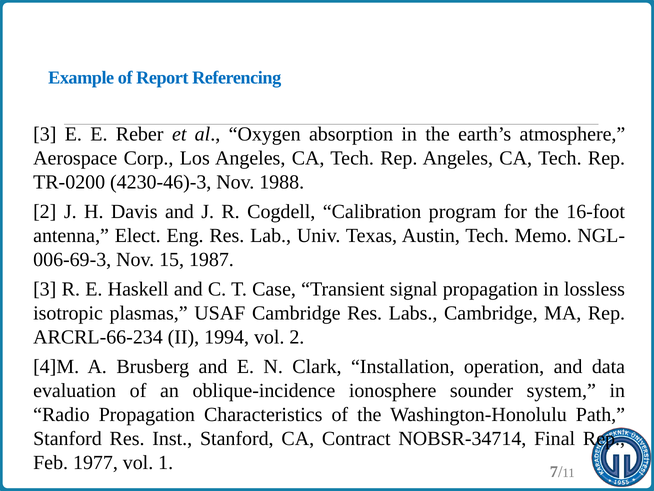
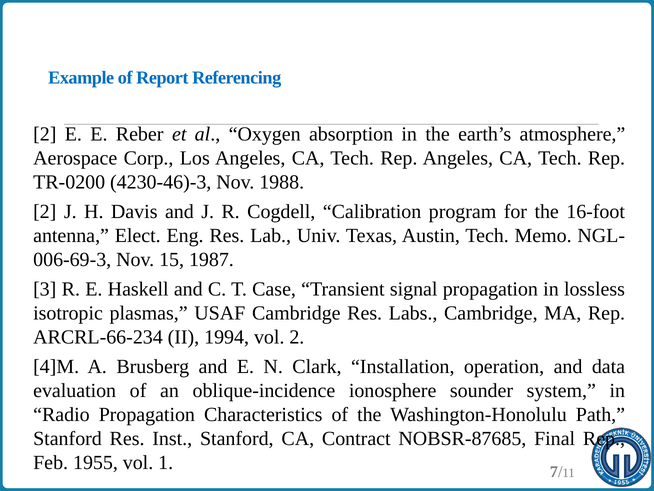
3 at (45, 134): 3 -> 2
NOBSR-34714: NOBSR-34714 -> NOBSR-87685
1977: 1977 -> 1955
